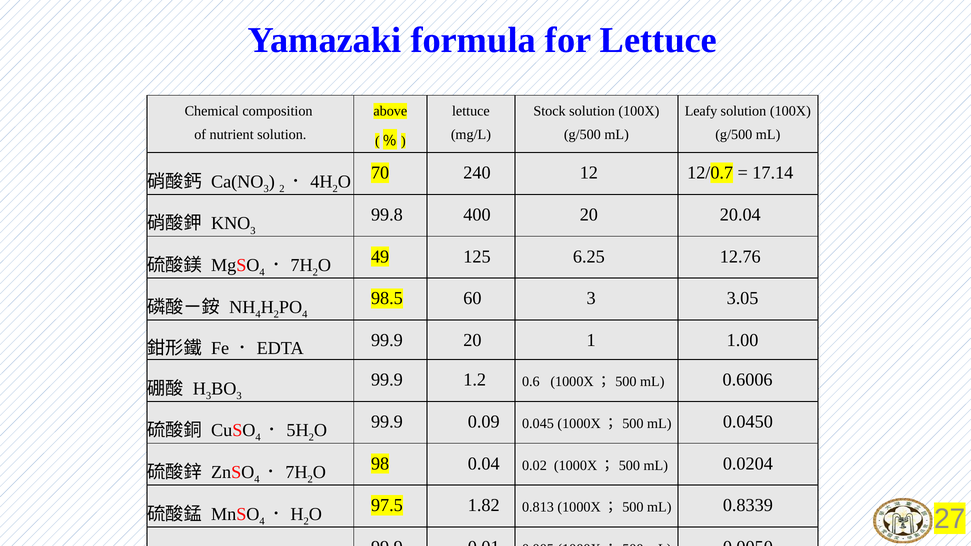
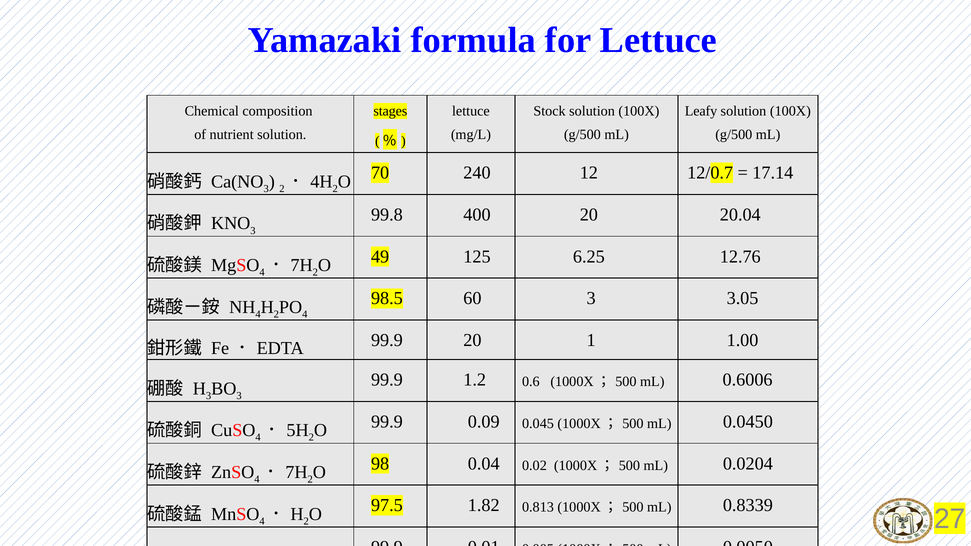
above: above -> stages
